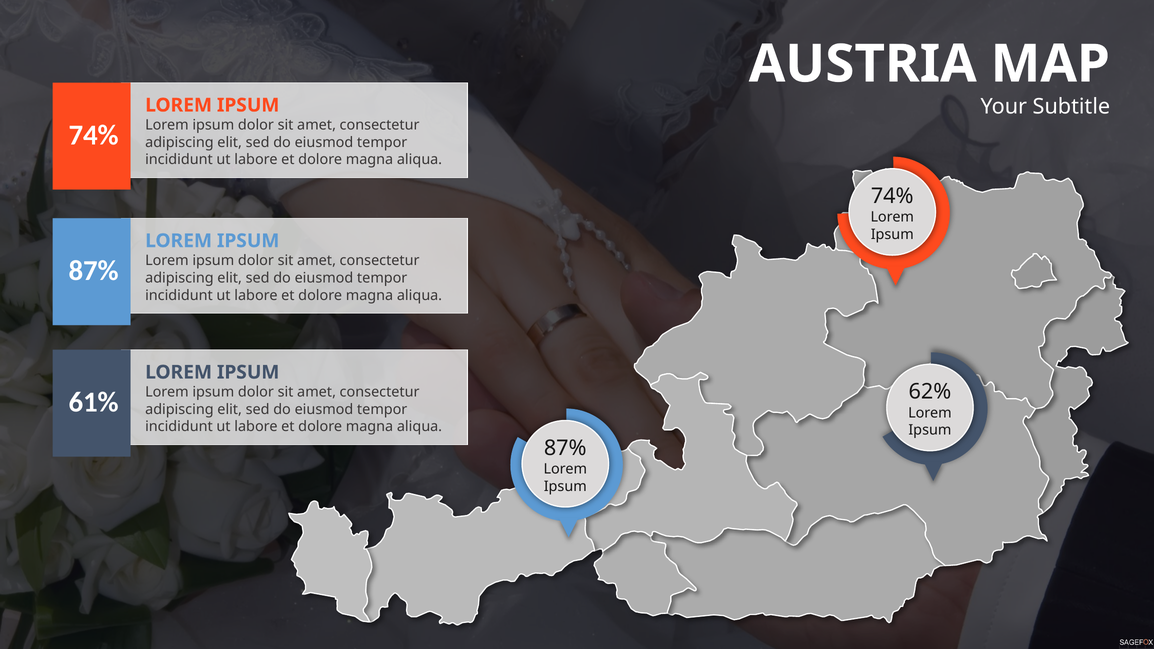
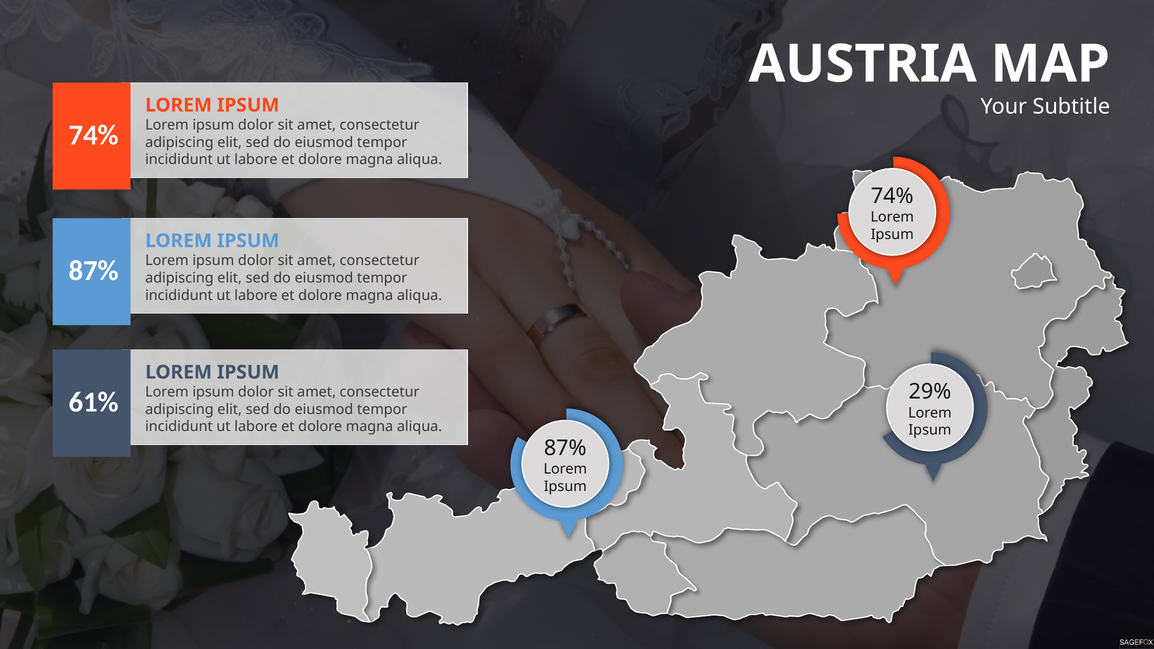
62%: 62% -> 29%
